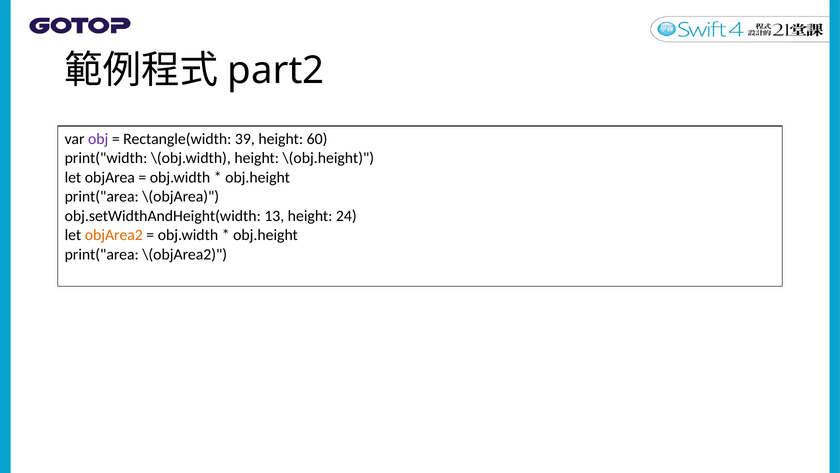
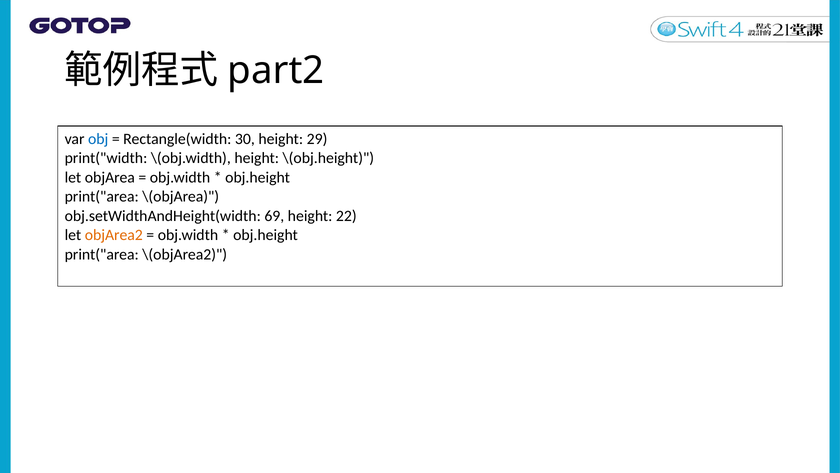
obj colour: purple -> blue
39: 39 -> 30
60: 60 -> 29
13: 13 -> 69
24: 24 -> 22
